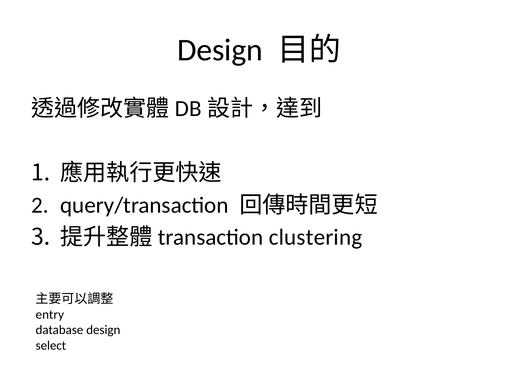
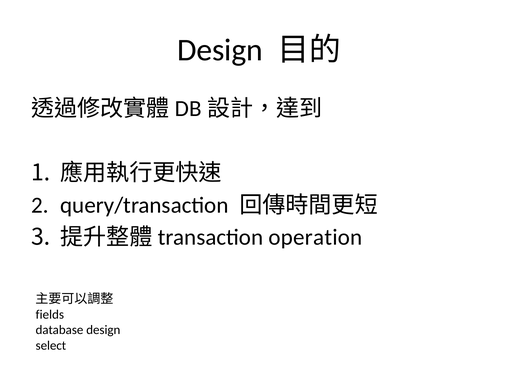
clustering: clustering -> operation
entry: entry -> fields
